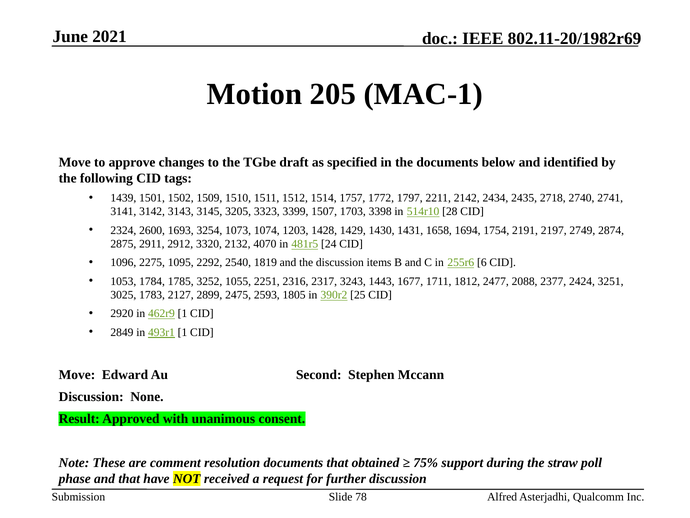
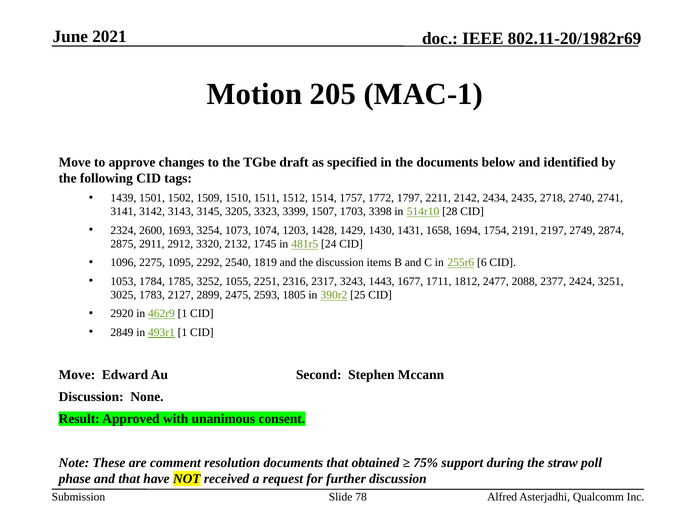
4070: 4070 -> 1745
